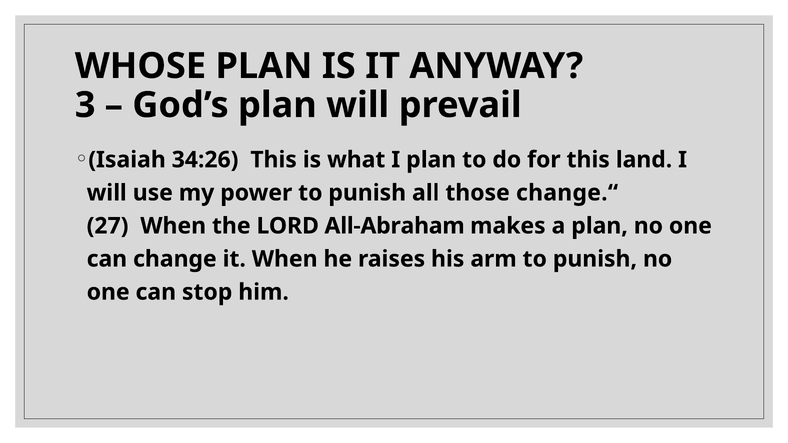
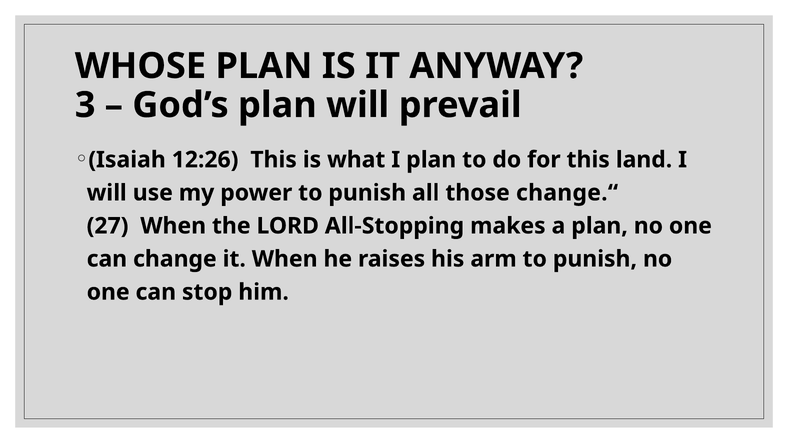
34:26: 34:26 -> 12:26
All-Abraham: All-Abraham -> All-Stopping
